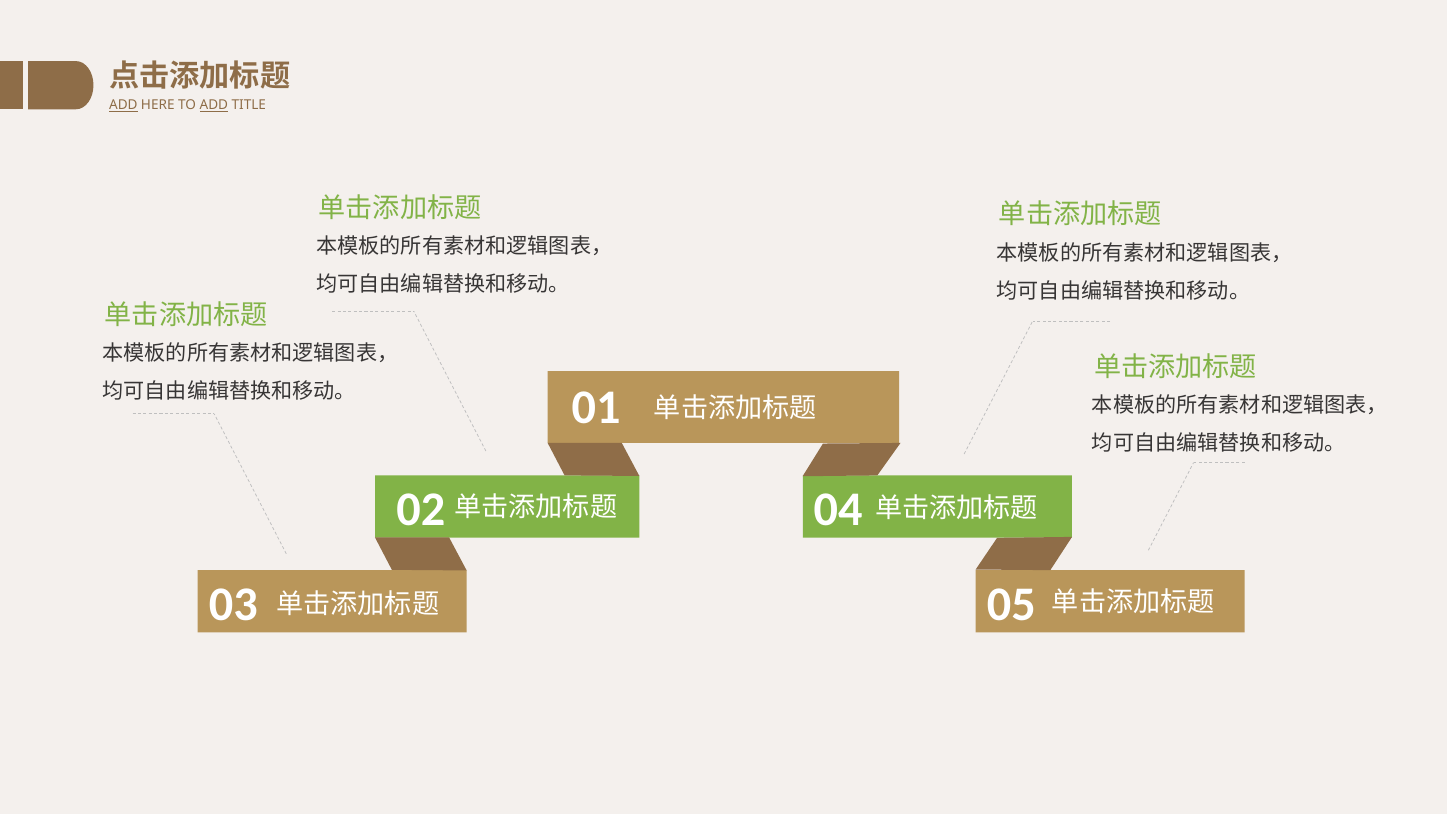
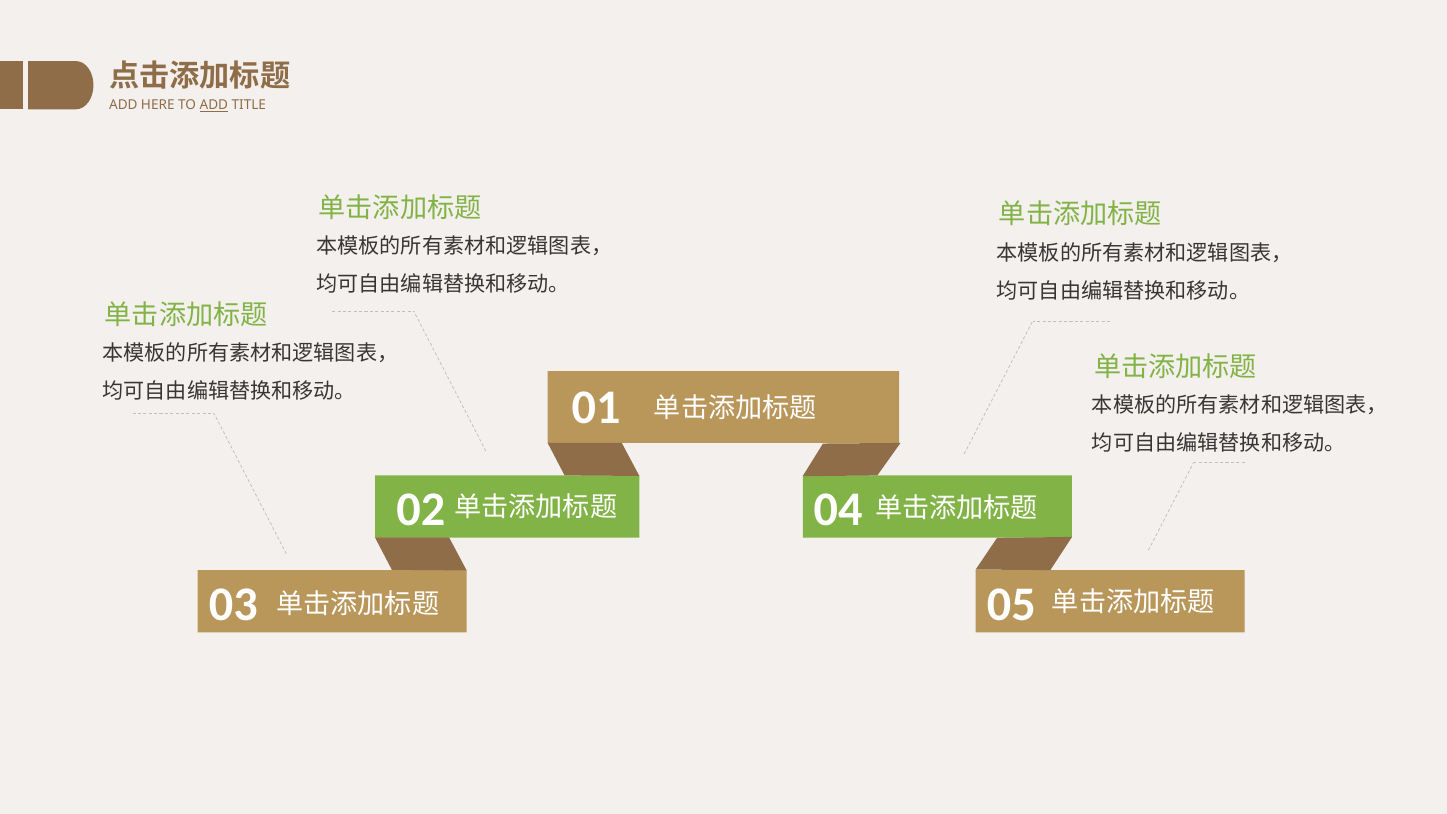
ADD at (123, 105) underline: present -> none
